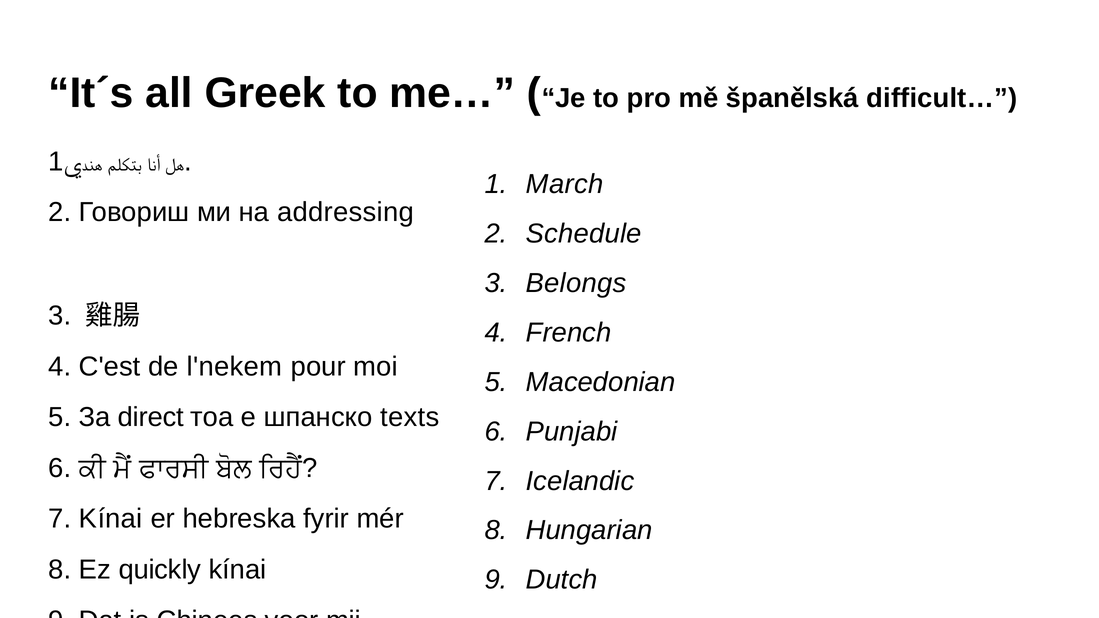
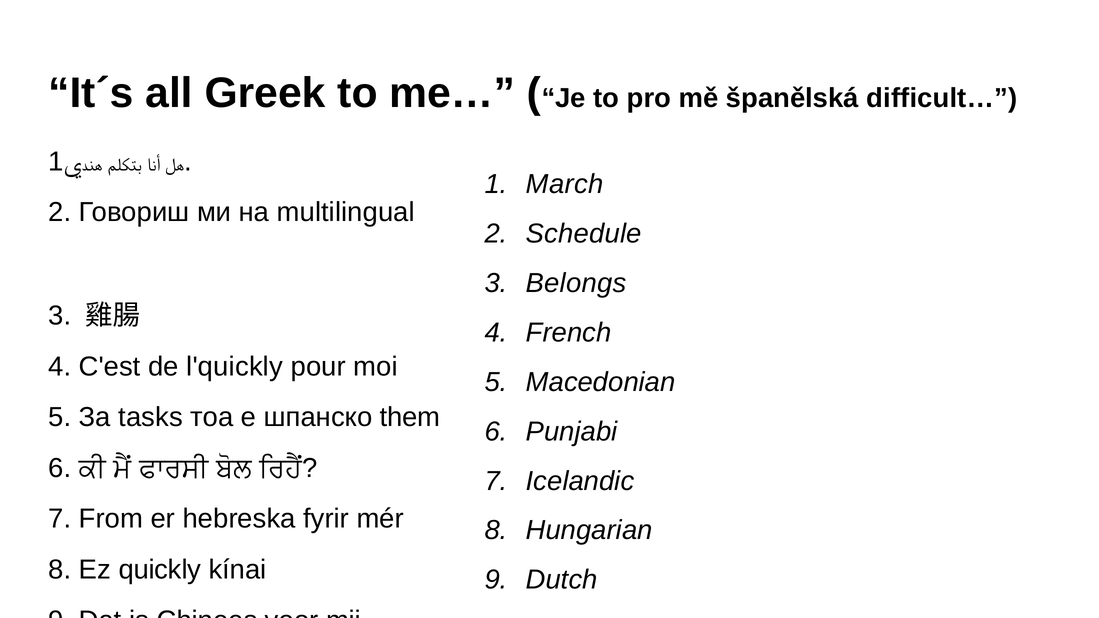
addressing: addressing -> multilingual
l'nekem: l'nekem -> l'quickly
direct: direct -> tasks
texts: texts -> them
7 Kínai: Kínai -> From
